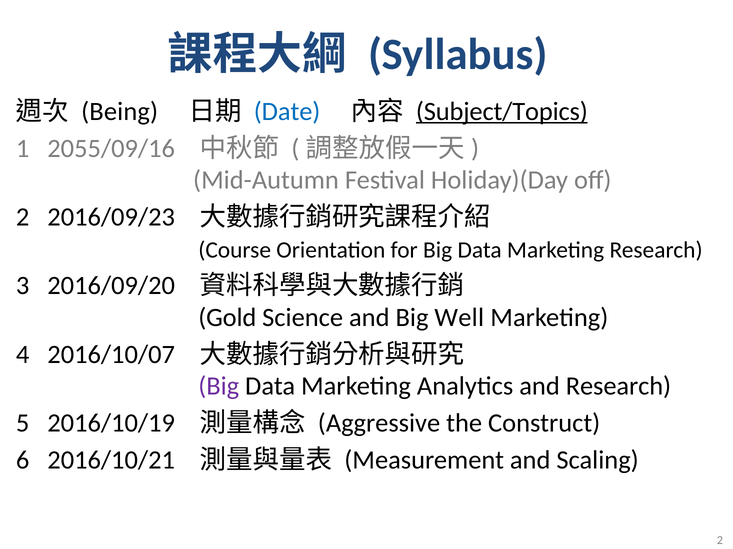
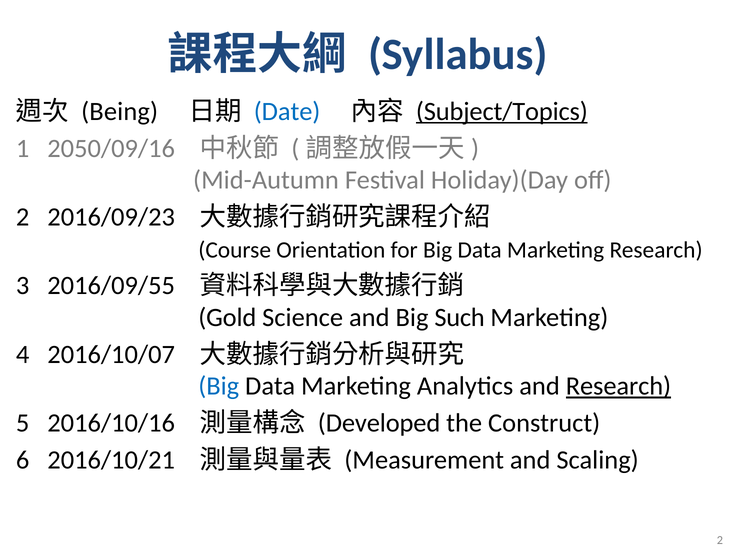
2055/09/16: 2055/09/16 -> 2050/09/16
2016/09/20: 2016/09/20 -> 2016/09/55
Well: Well -> Such
Big at (219, 387) colour: purple -> blue
Research at (618, 387) underline: none -> present
2016/10/19: 2016/10/19 -> 2016/10/16
Aggressive: Aggressive -> Developed
